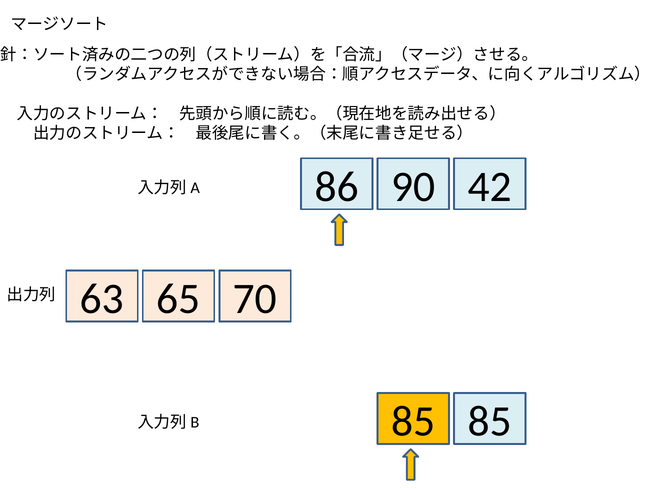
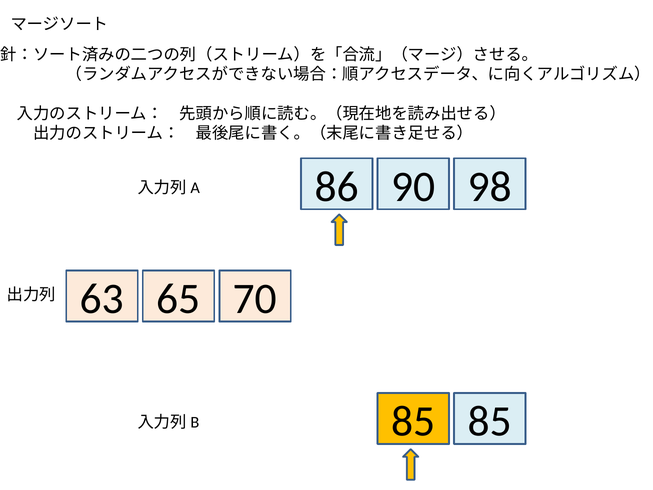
42: 42 -> 98
